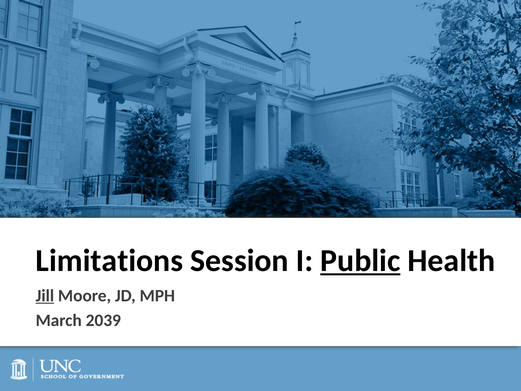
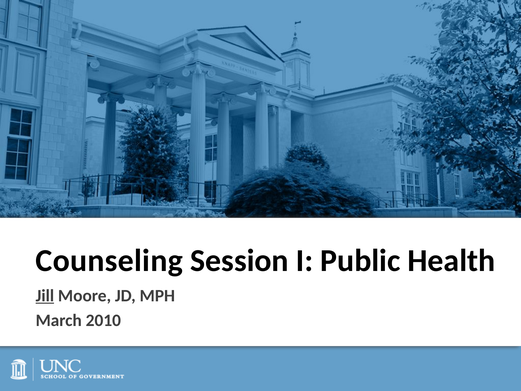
Limitations: Limitations -> Counseling
Public underline: present -> none
2039: 2039 -> 2010
